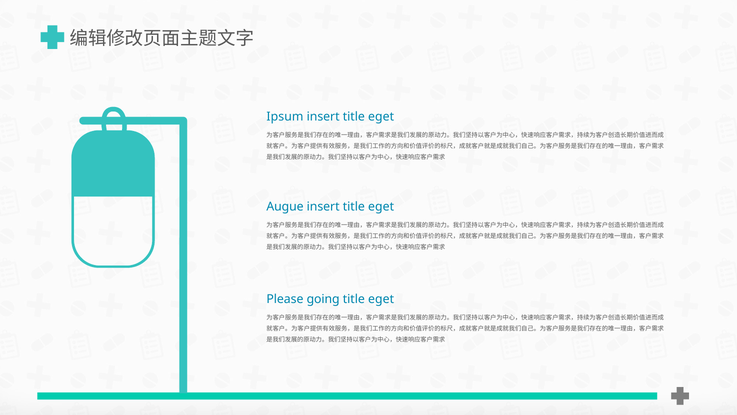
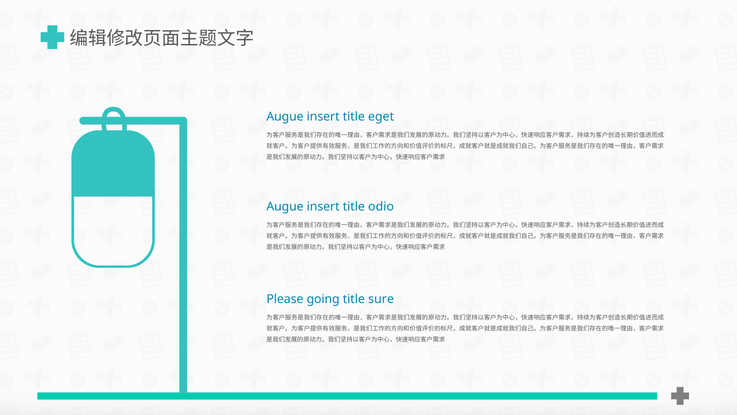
Ipsum at (285, 116): Ipsum -> Augue
eget at (381, 206): eget -> odio
eget at (381, 299): eget -> sure
